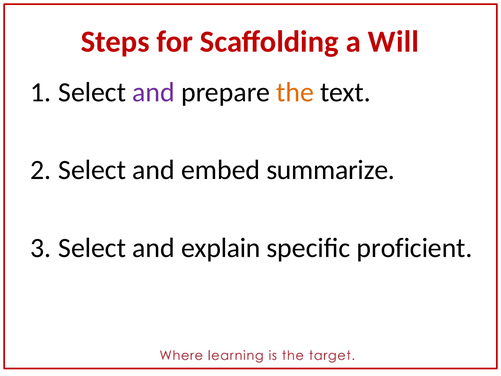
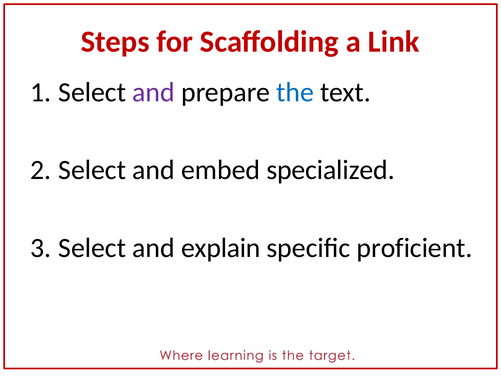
Will: Will -> Link
the colour: orange -> blue
summarize: summarize -> specialized
